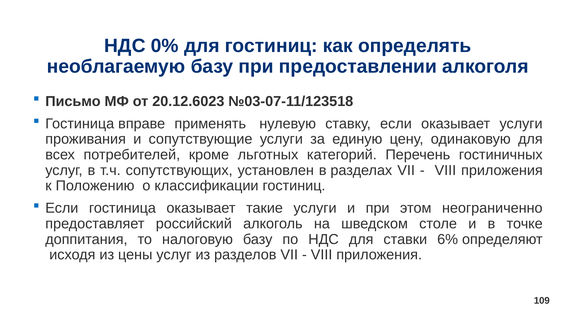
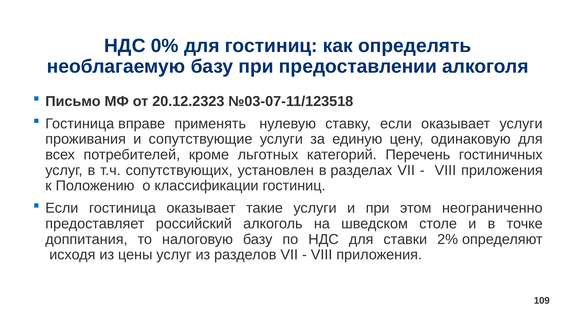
20.12.6023: 20.12.6023 -> 20.12.2323
6%: 6% -> 2%
